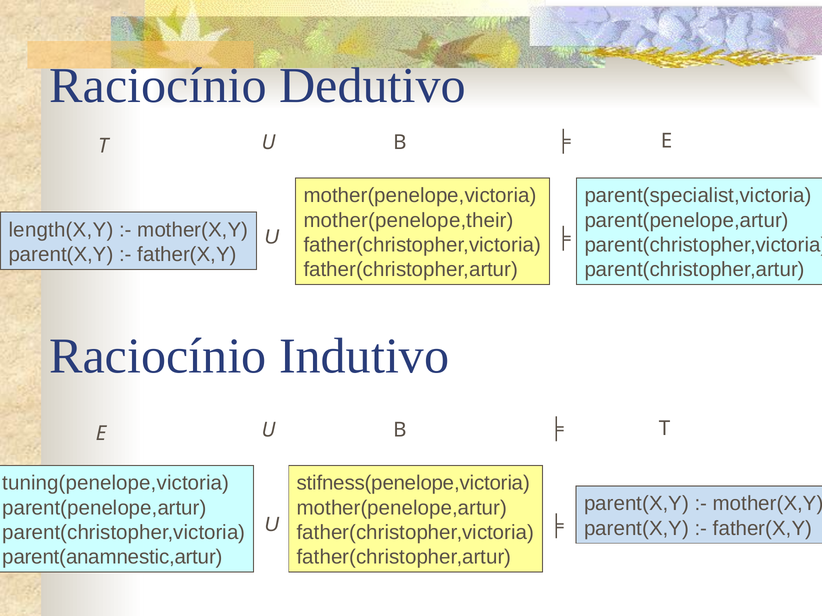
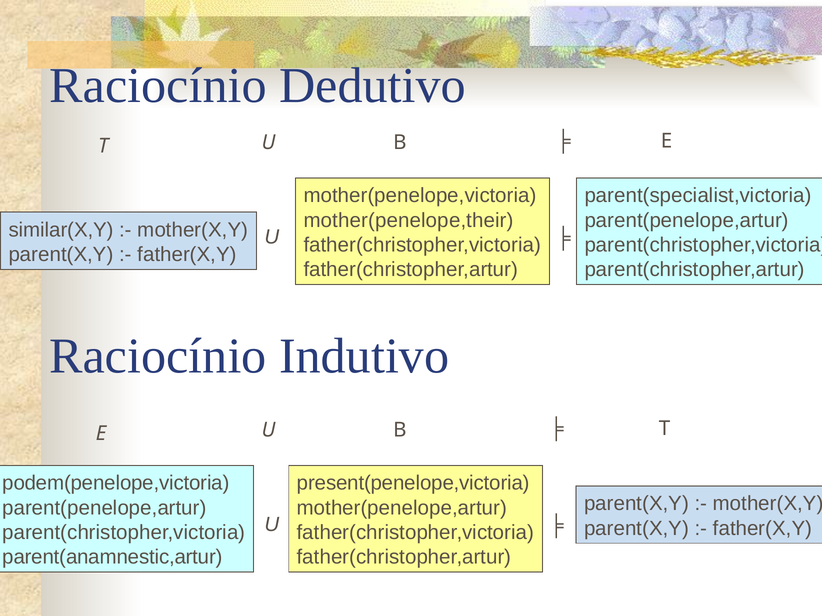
length(X,Y: length(X,Y -> similar(X,Y
tuning(penelope,victoria: tuning(penelope,victoria -> podem(penelope,victoria
stifness(penelope,victoria: stifness(penelope,victoria -> present(penelope,victoria
